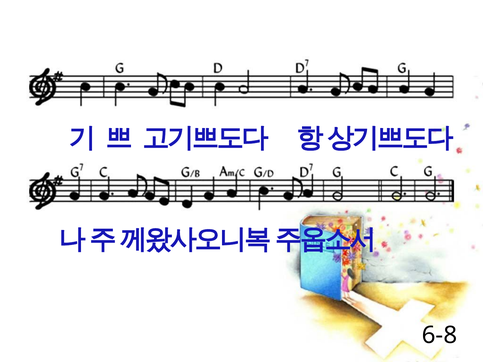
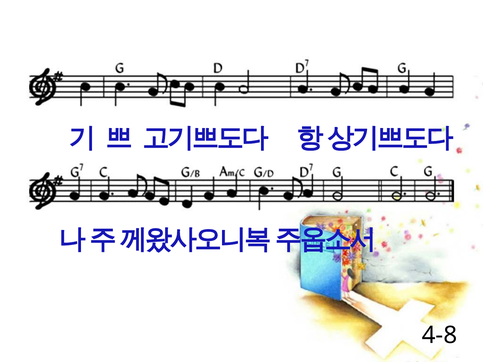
6-8: 6-8 -> 4-8
